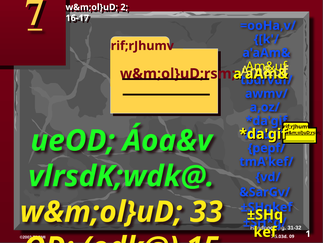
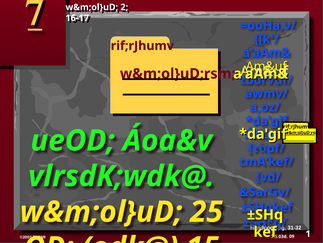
pepf/: pepf/ -> topf/
33: 33 -> 25
